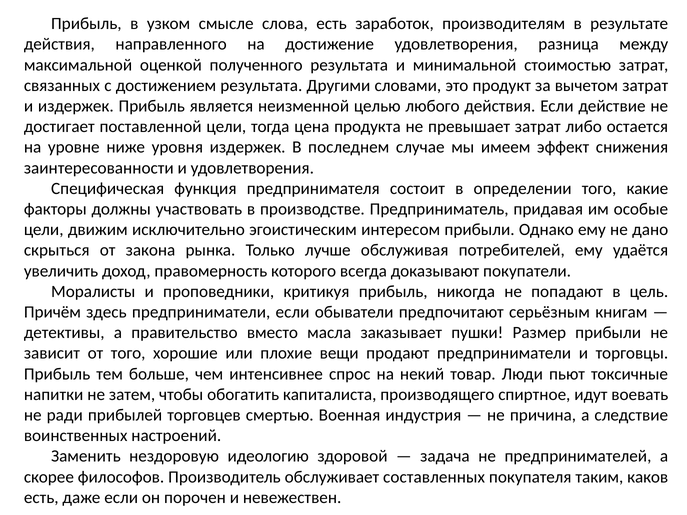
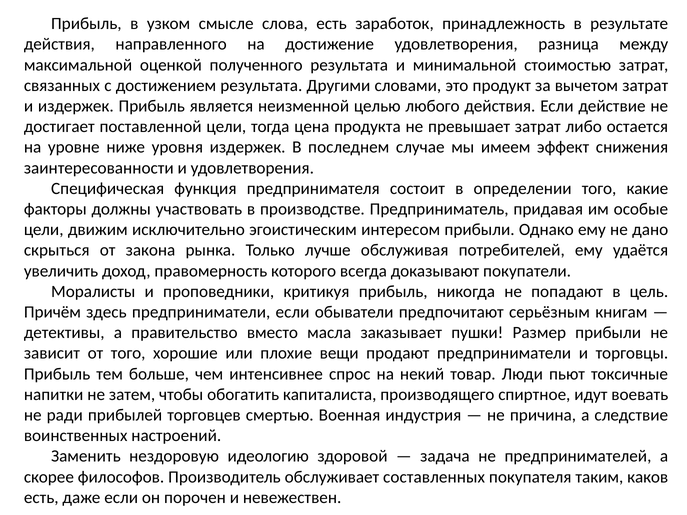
производителям: производителям -> принадлежность
